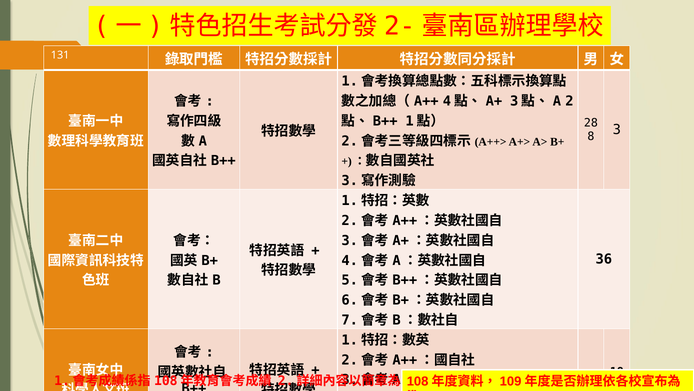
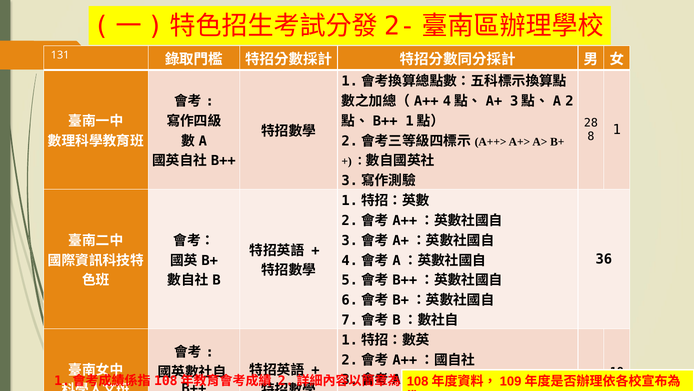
3: 3 -> 1
